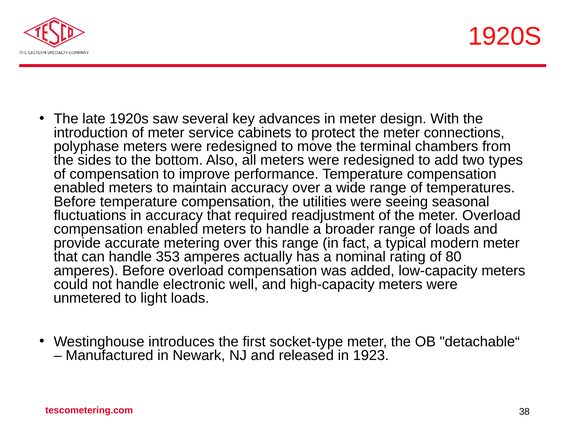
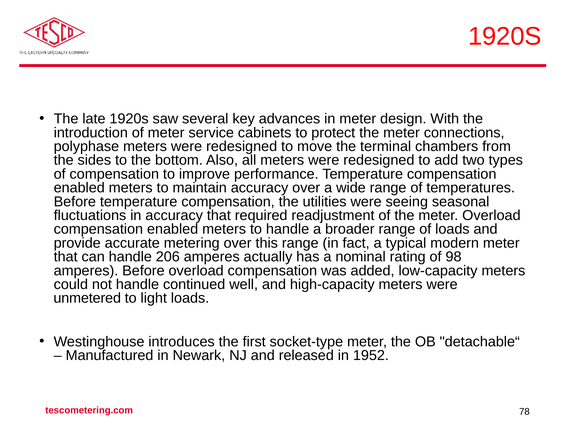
353: 353 -> 206
80: 80 -> 98
electronic: electronic -> continued
1923: 1923 -> 1952
38: 38 -> 78
